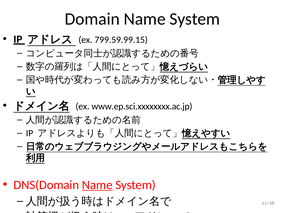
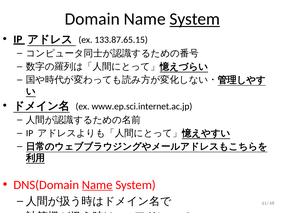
System at (195, 19) underline: none -> present
799.59.99.15: 799.59.99.15 -> 133.87.65.15
www.ep.sci.xxxxxxxx.ac.jp: www.ep.sci.xxxxxxxx.ac.jp -> www.ep.sci.internet.ac.jp
